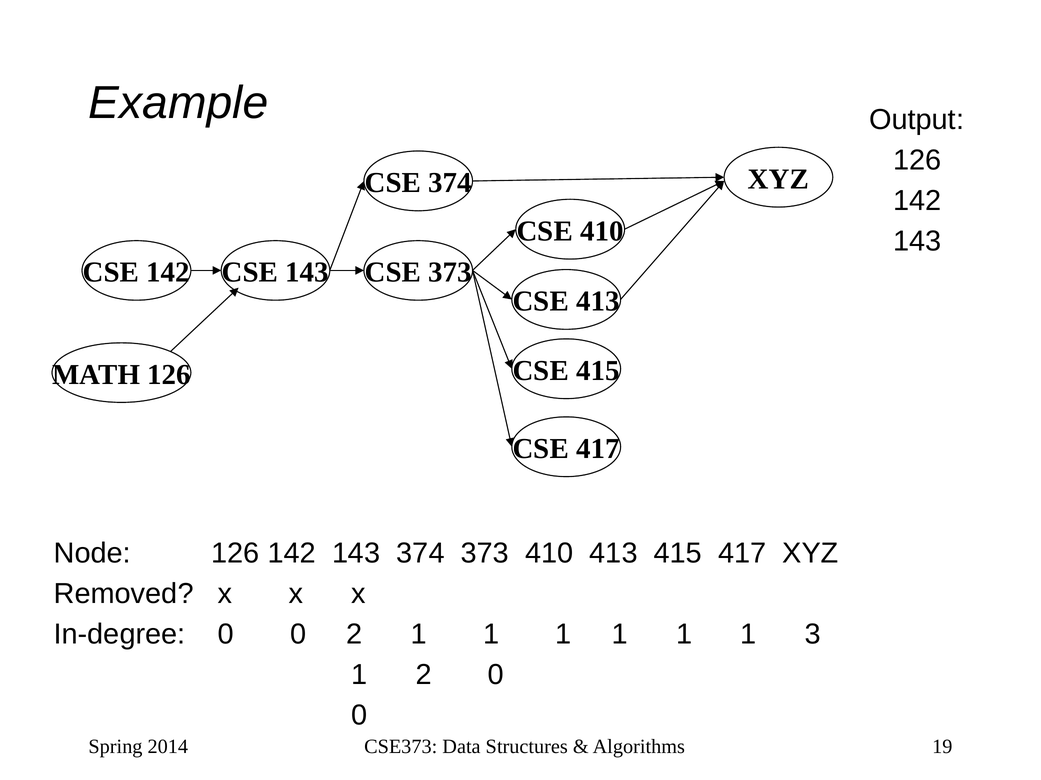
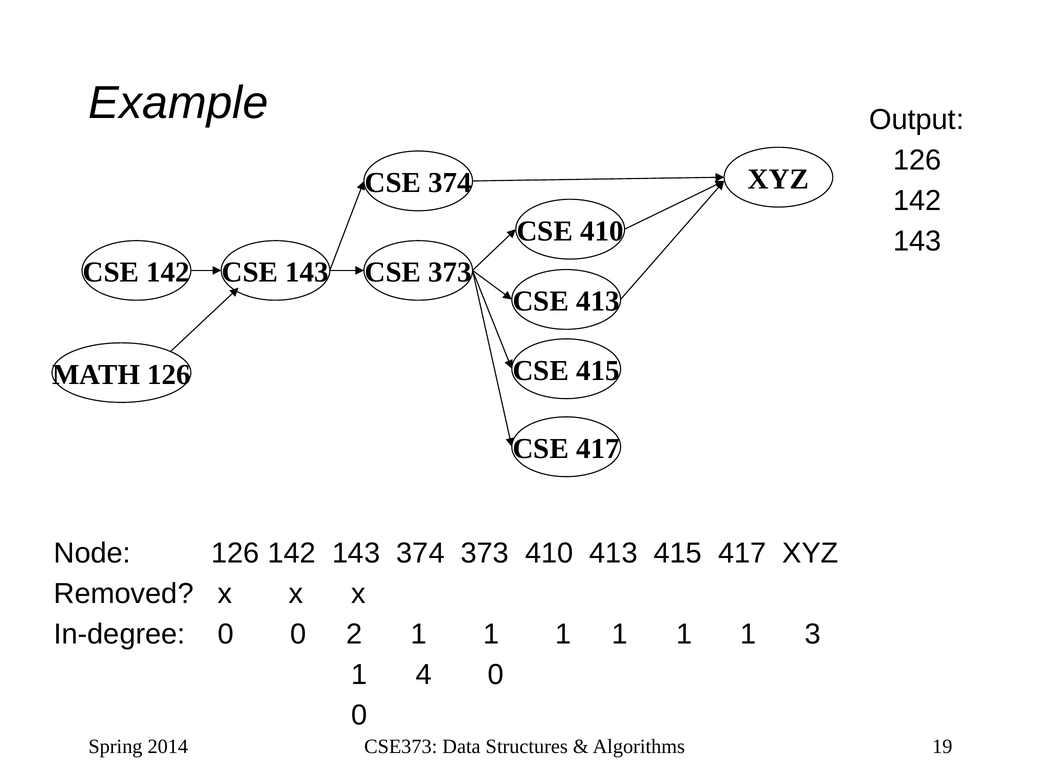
1 2: 2 -> 4
